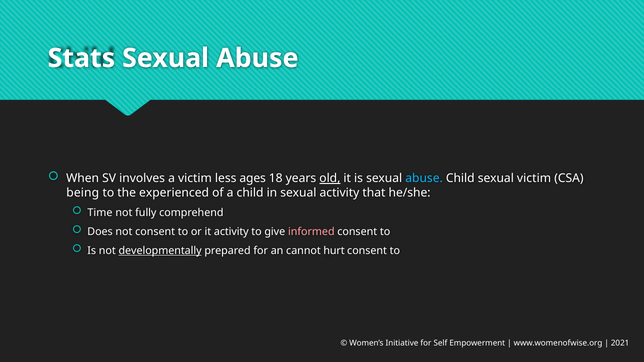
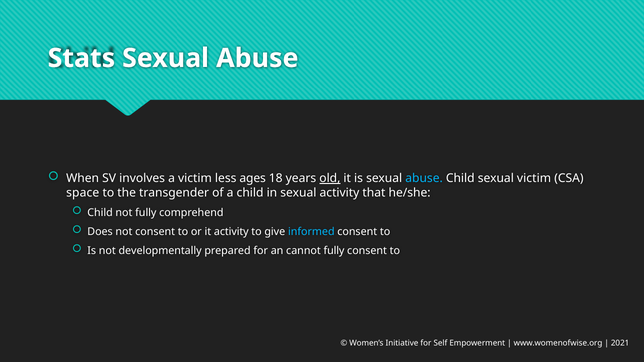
being: being -> space
experienced: experienced -> transgender
Time at (100, 213): Time -> Child
informed colour: pink -> light blue
developmentally underline: present -> none
cannot hurt: hurt -> fully
